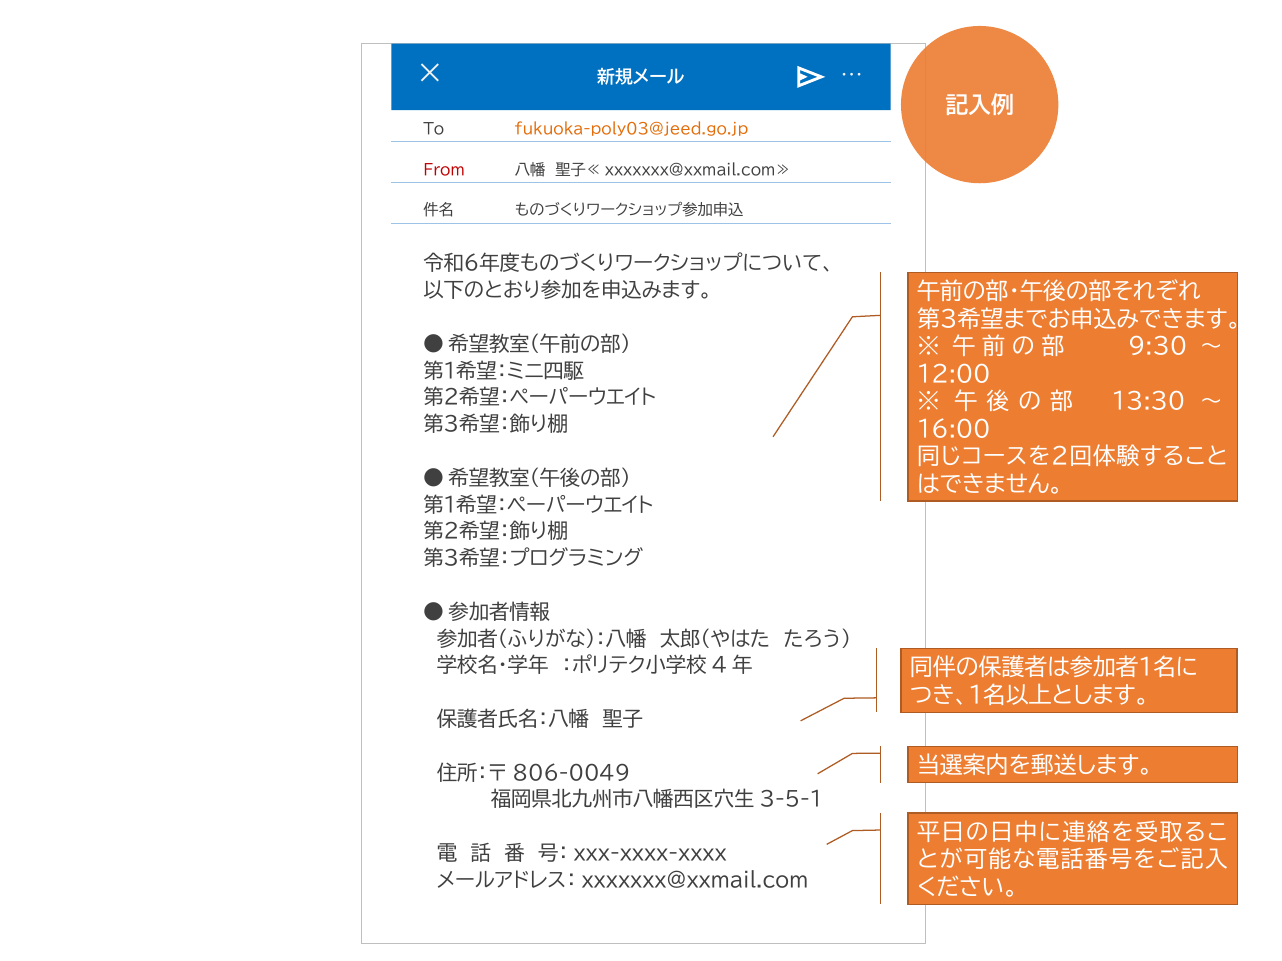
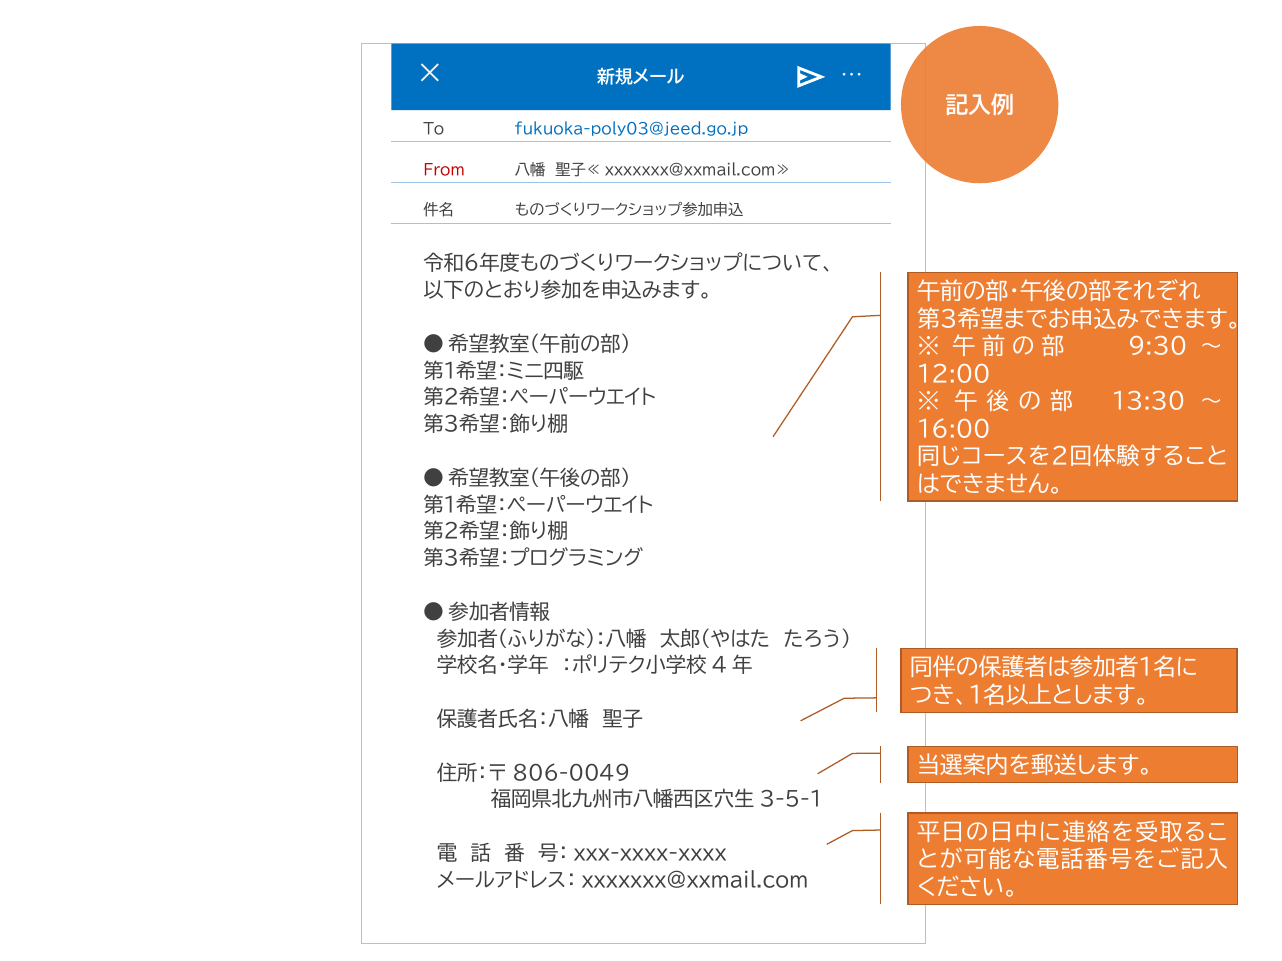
fukuoka-poly03@jeed.go.jp colour: orange -> blue
